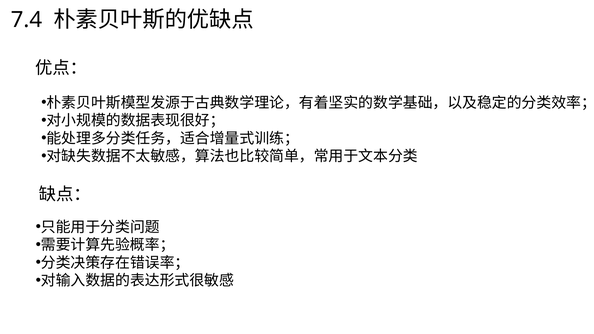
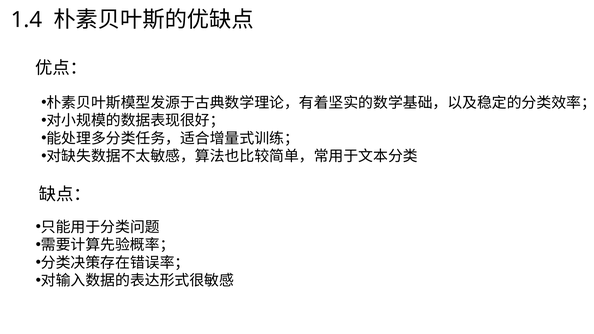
7.4: 7.4 -> 1.4
